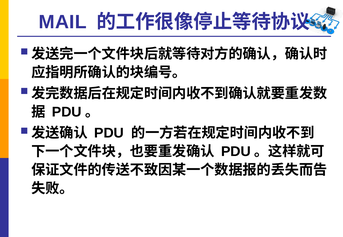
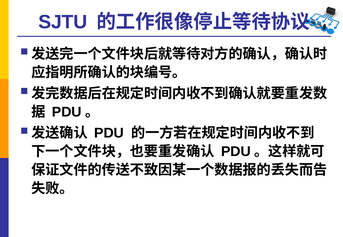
MAIL: MAIL -> SJTU
